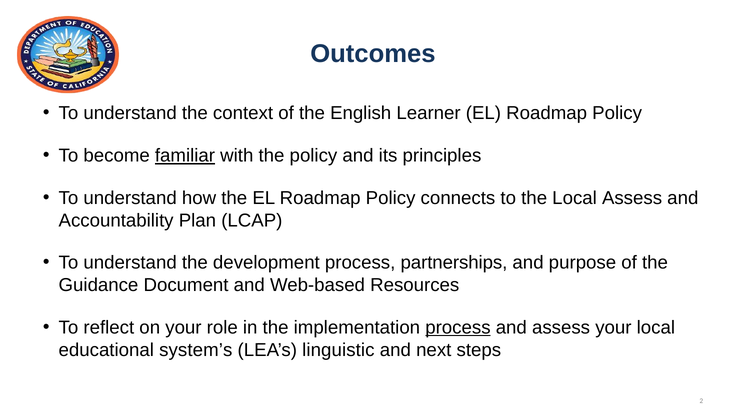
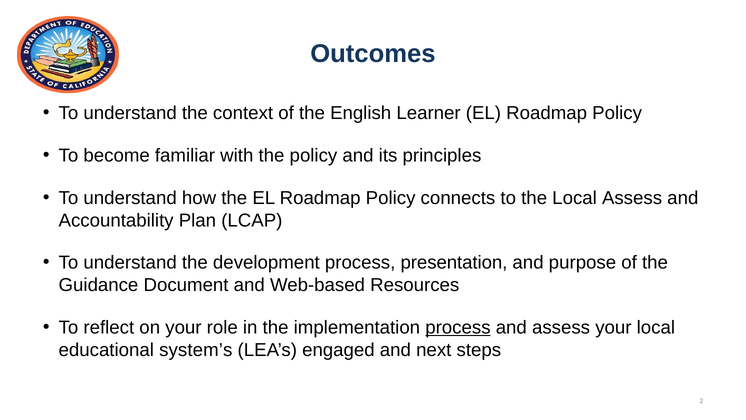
familiar underline: present -> none
partnerships: partnerships -> presentation
linguistic: linguistic -> engaged
